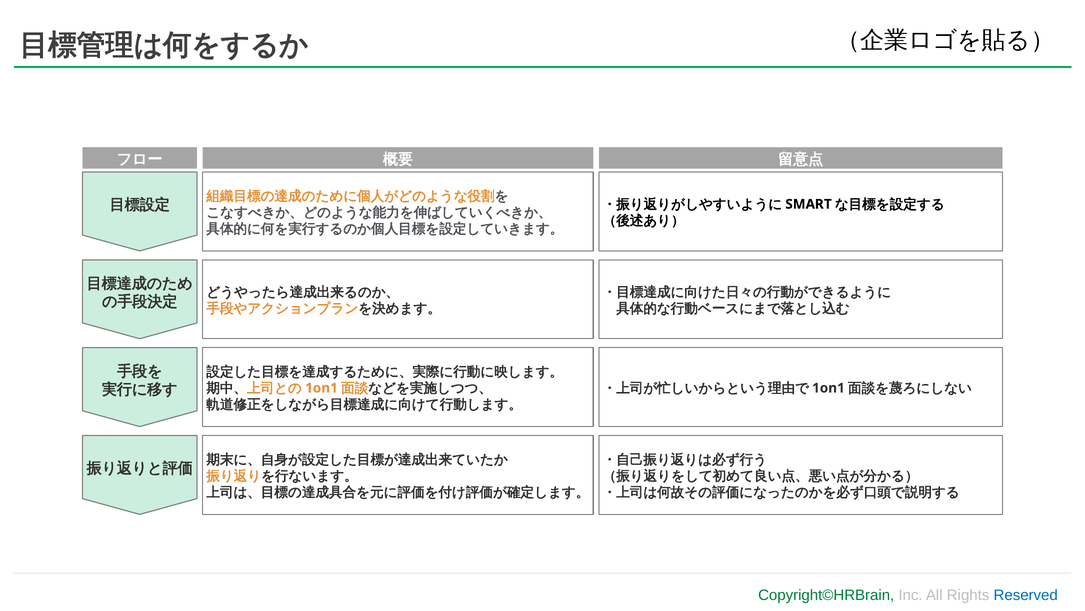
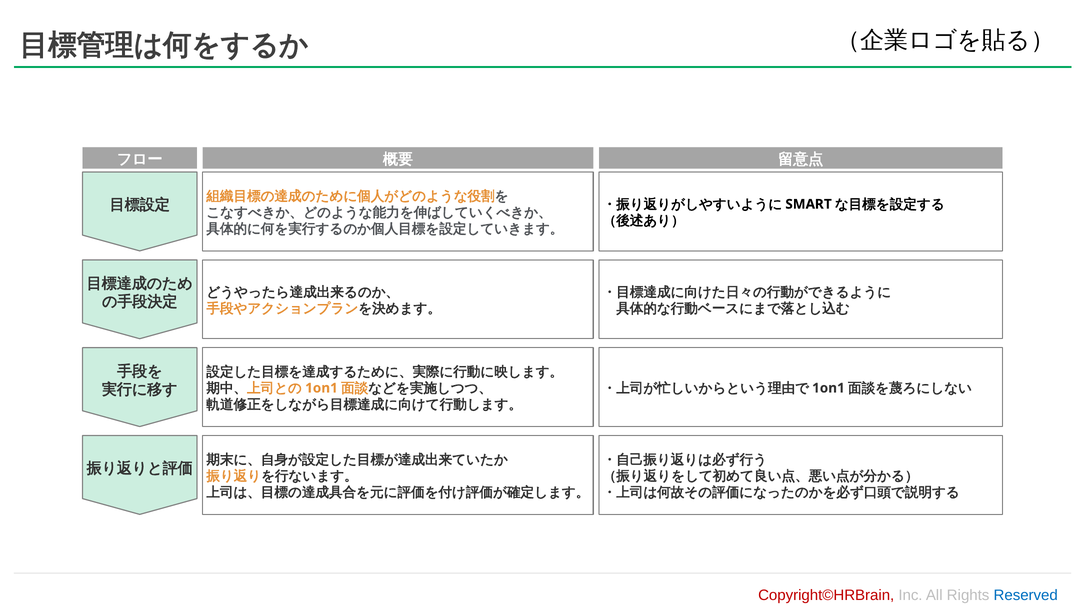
Copyright©HRBrain colour: green -> red
